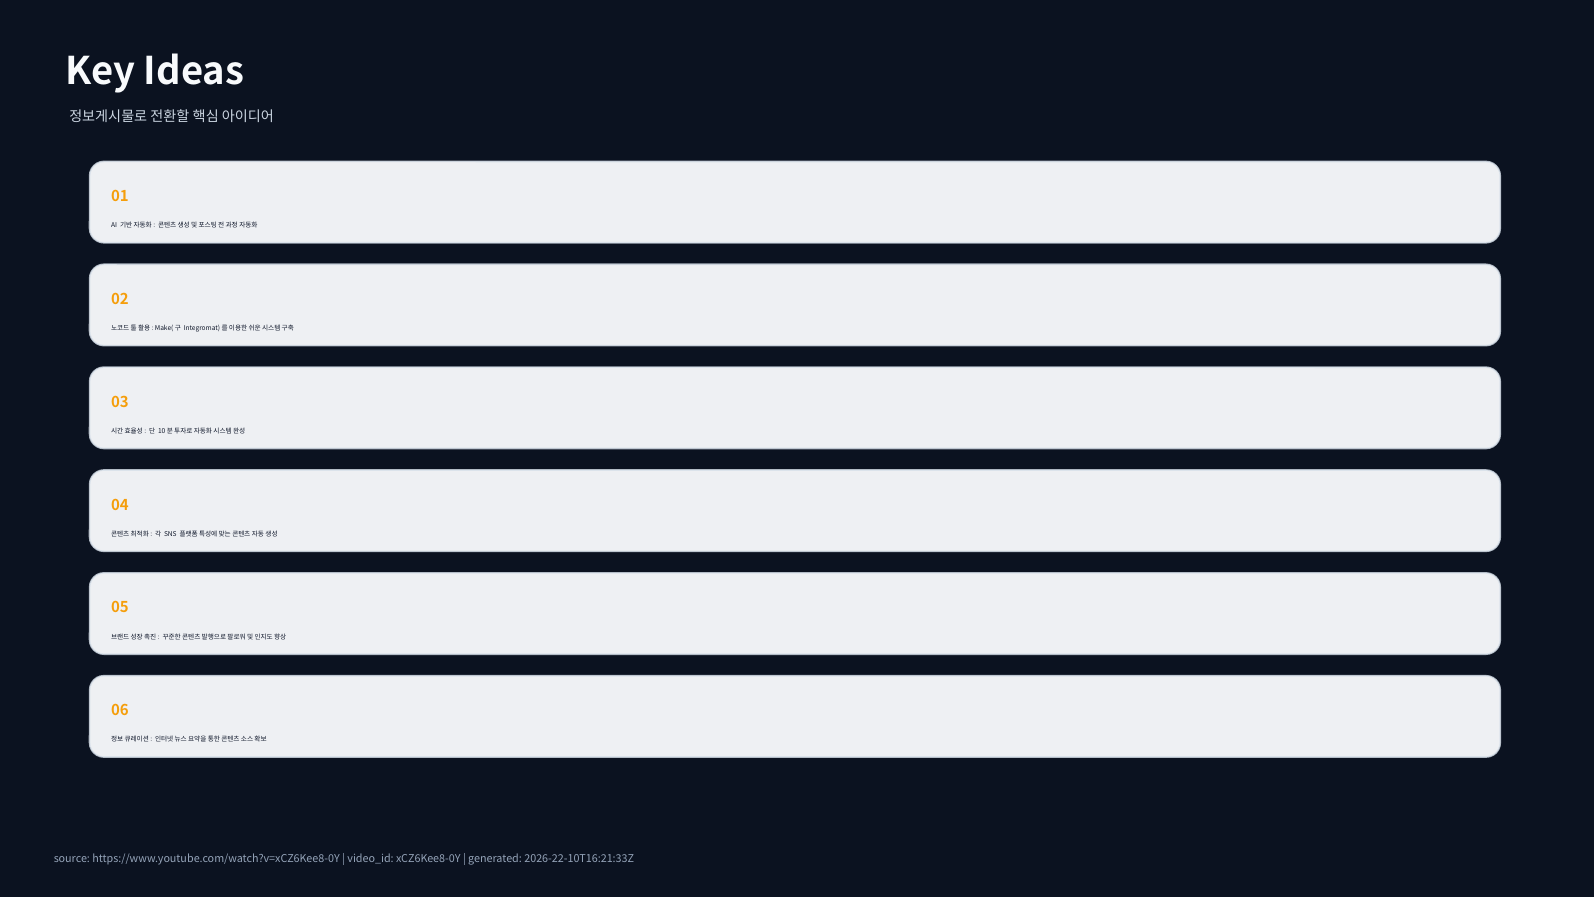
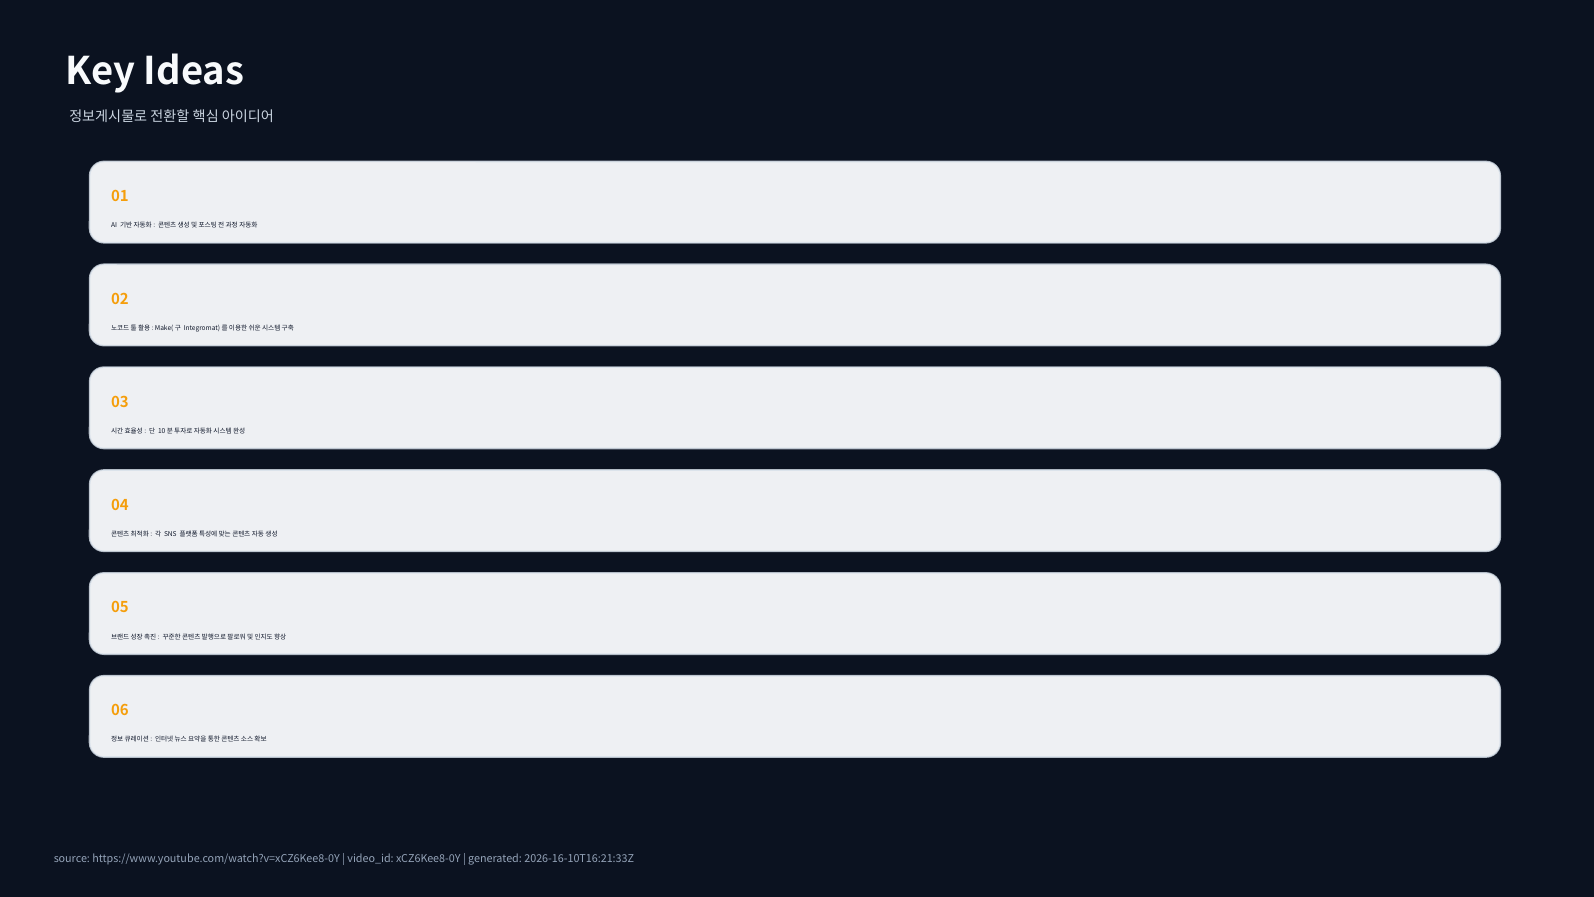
2026-22-10T16:21:33Z: 2026-22-10T16:21:33Z -> 2026-16-10T16:21:33Z
